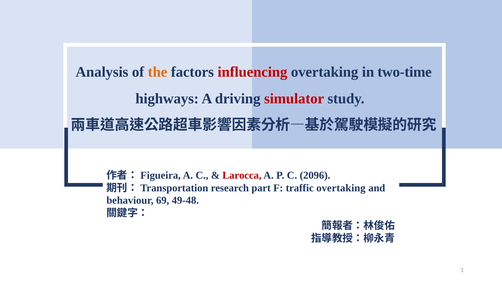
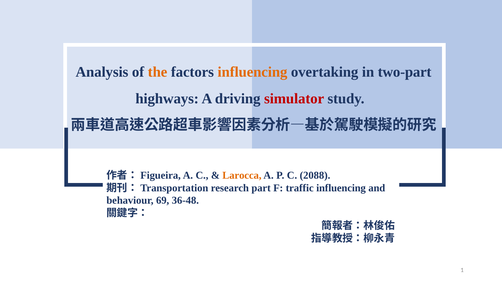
influencing at (252, 72) colour: red -> orange
two-time: two-time -> two-part
Larocca colour: red -> orange
2096: 2096 -> 2088
traffic overtaking: overtaking -> influencing
49-48: 49-48 -> 36-48
